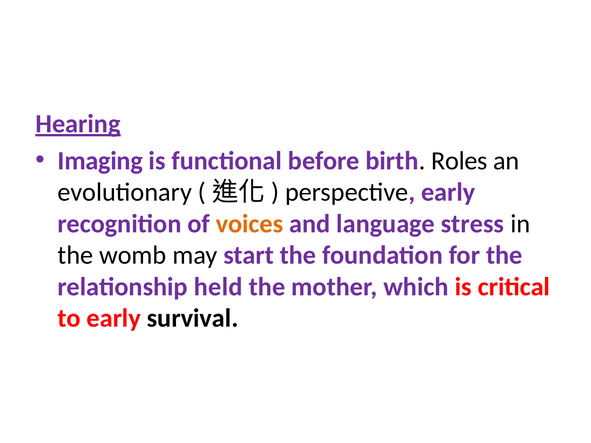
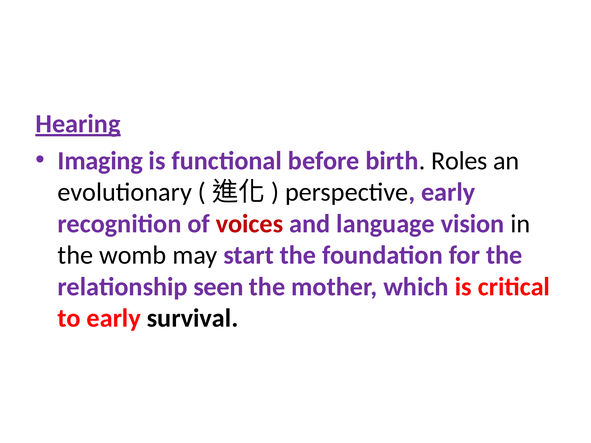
voices colour: orange -> red
stress: stress -> vision
held: held -> seen
